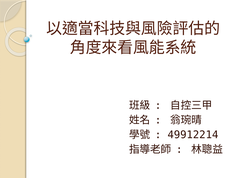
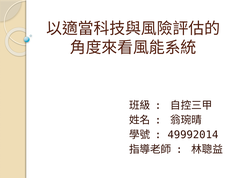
49912214: 49912214 -> 49992014
